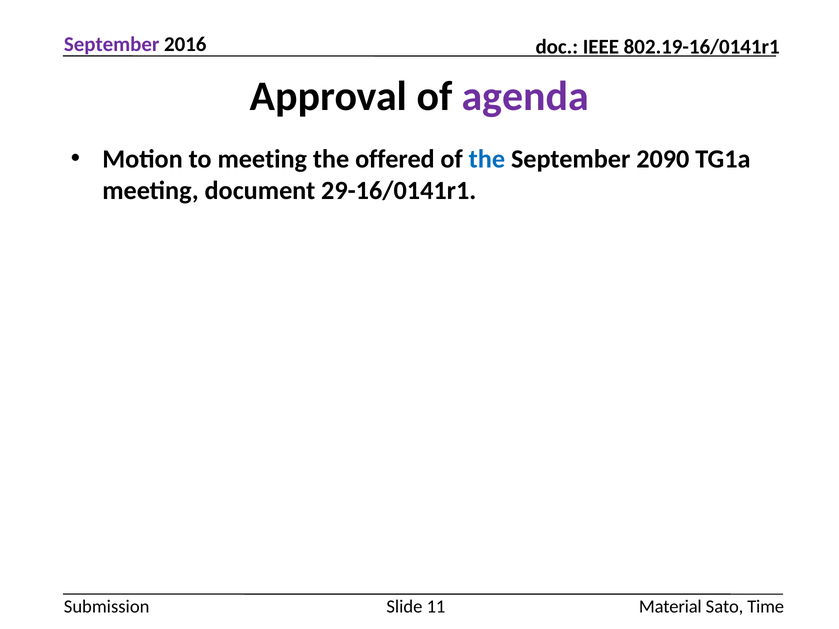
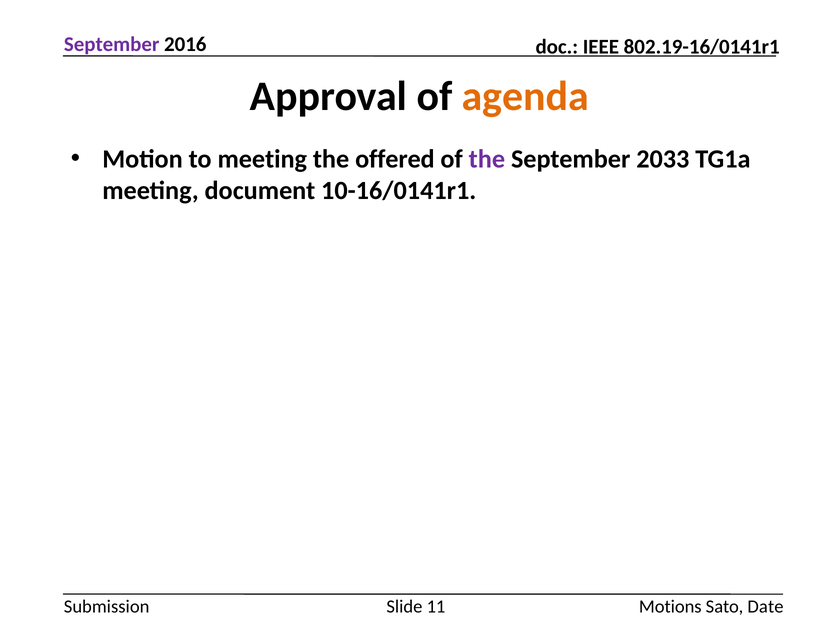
agenda colour: purple -> orange
the at (487, 159) colour: blue -> purple
2090: 2090 -> 2033
29-16/0141r1: 29-16/0141r1 -> 10-16/0141r1
Material: Material -> Motions
Time: Time -> Date
